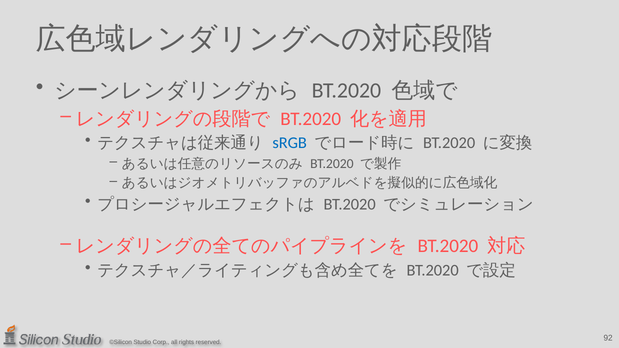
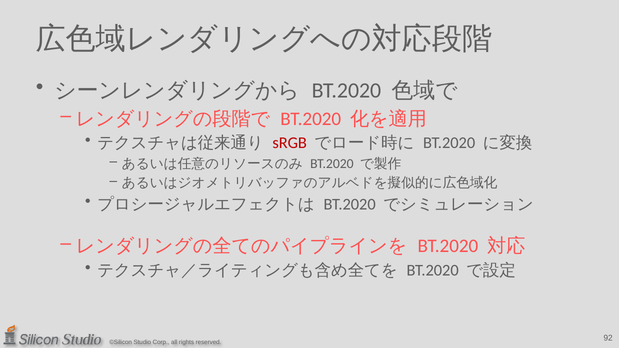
sRGB colour: blue -> red
